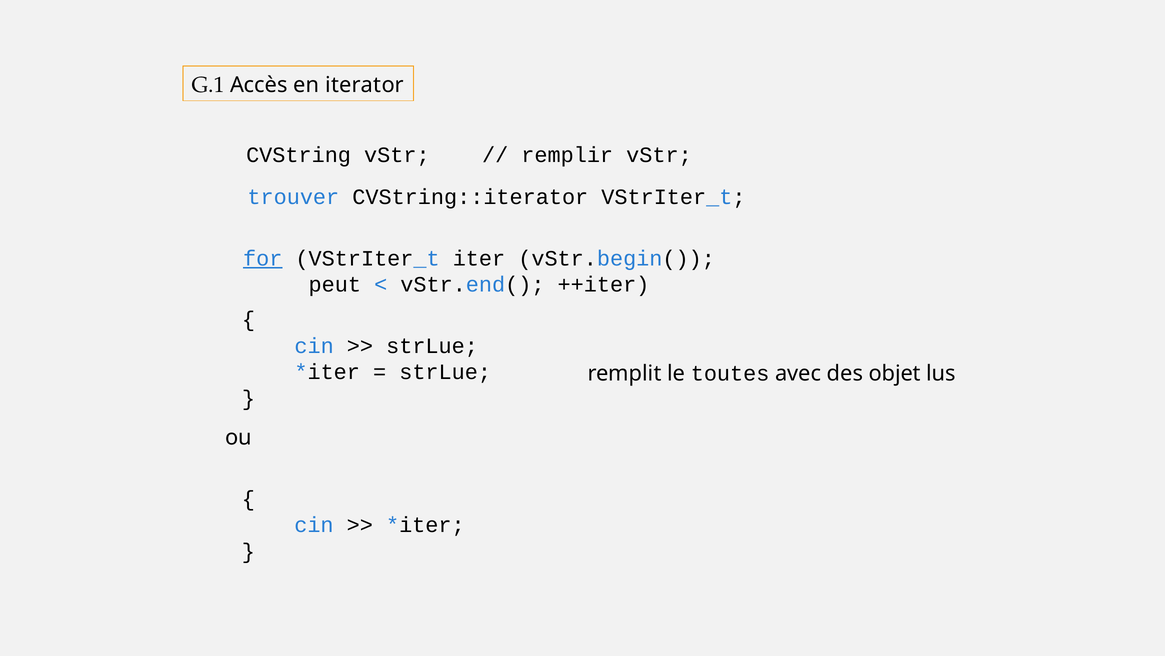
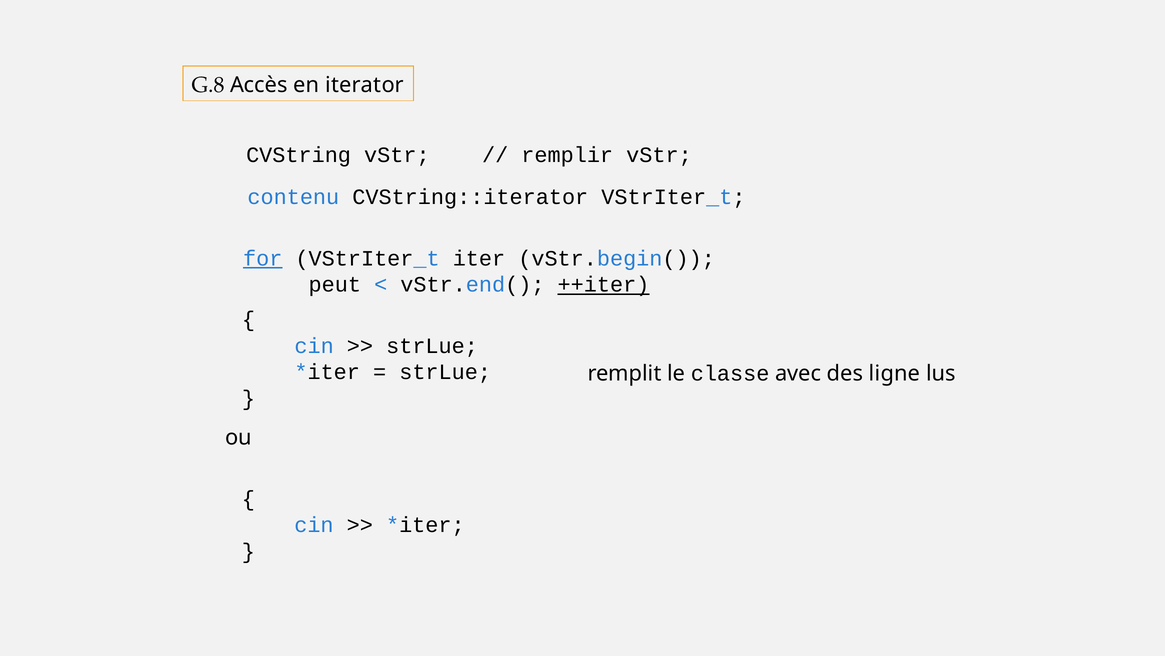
G.1: G.1 -> G.8
trouver: trouver -> contenu
++iter underline: none -> present
toutes: toutes -> classe
objet: objet -> ligne
